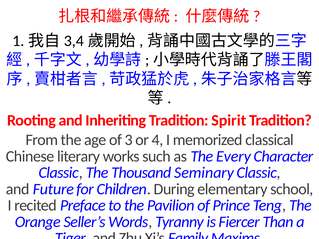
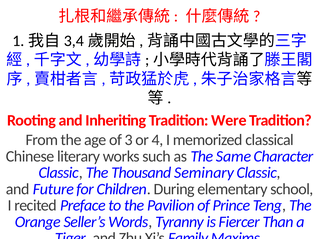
Spirit: Spirit -> Were
Every: Every -> Same
